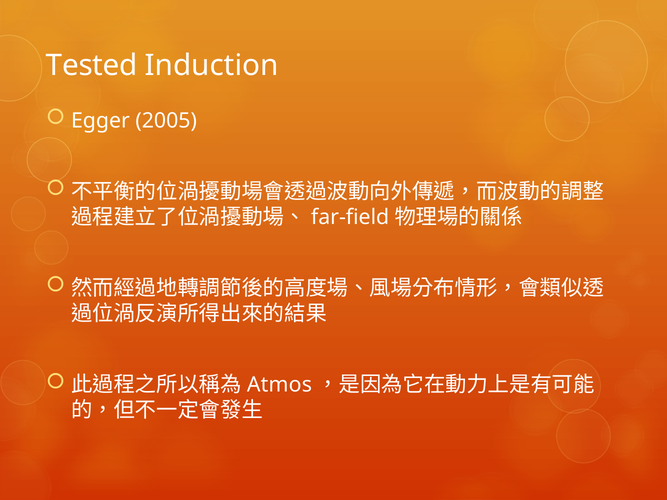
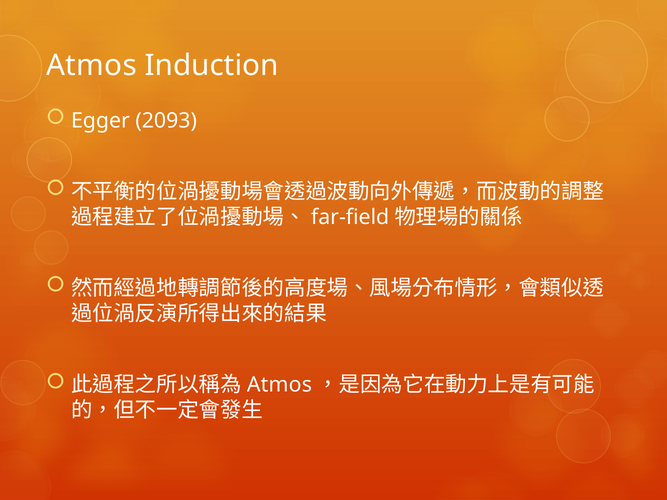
Tested at (92, 65): Tested -> Atmos
2005: 2005 -> 2093
